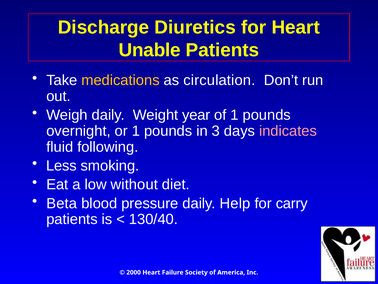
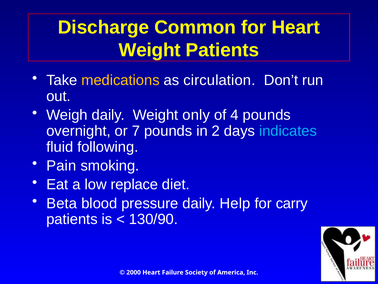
Diuretics: Diuretics -> Common
Unable at (150, 50): Unable -> Weight
year: year -> only
of 1: 1 -> 4
or 1: 1 -> 7
3: 3 -> 2
indicates colour: pink -> light blue
Less: Less -> Pain
without: without -> replace
130/40: 130/40 -> 130/90
